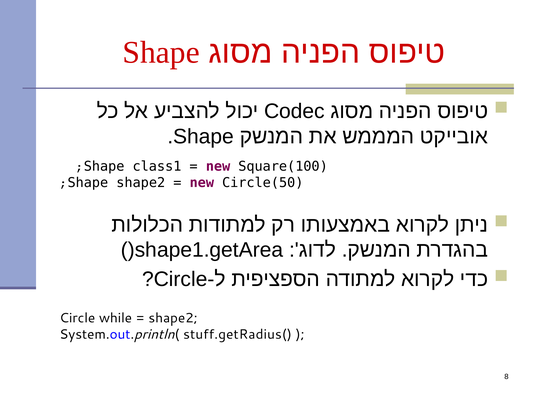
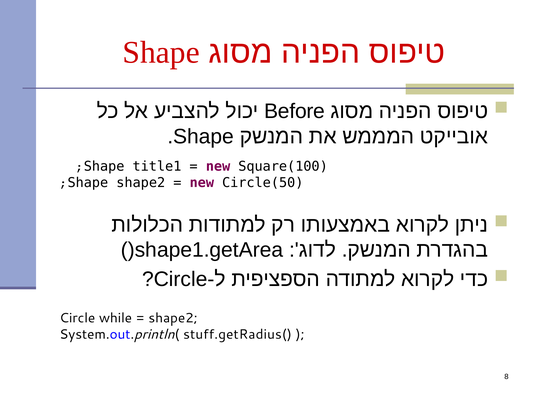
Codec: Codec -> Before
class1: class1 -> title1
